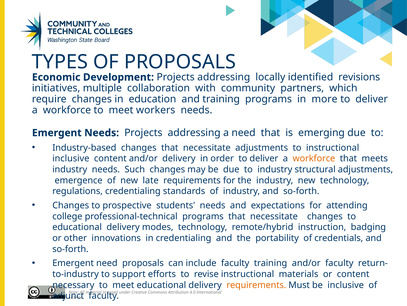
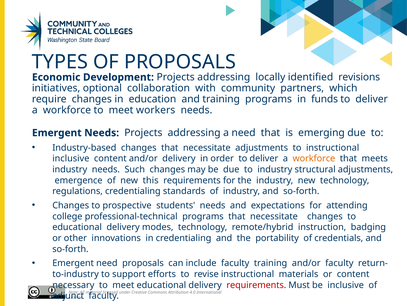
multiple: multiple -> optional
more: more -> funds
late: late -> this
requirements at (256, 284) colour: orange -> red
